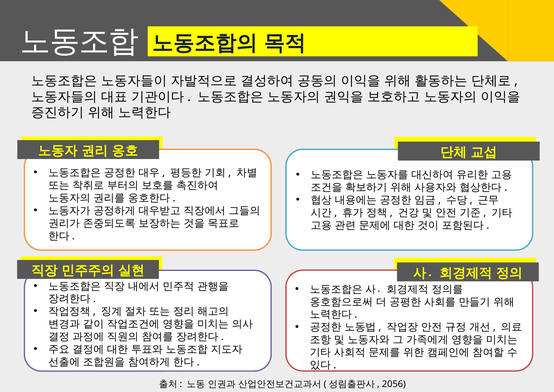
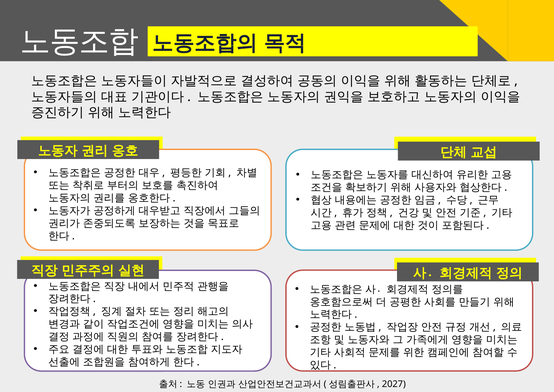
2056: 2056 -> 2027
